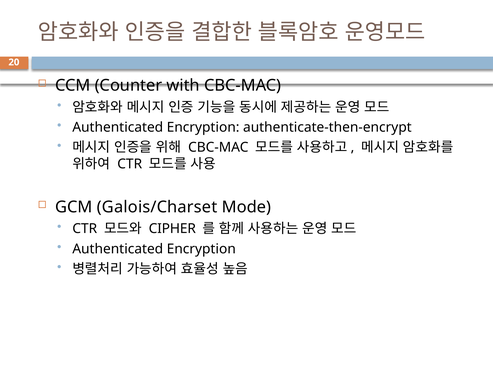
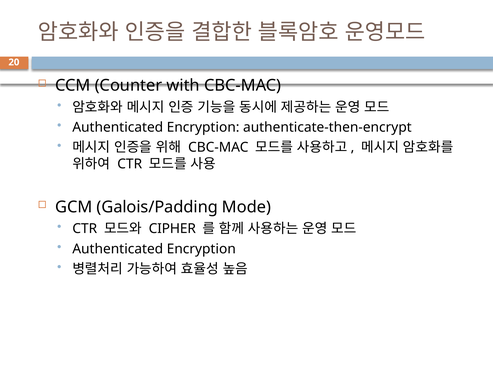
Galois/Charset: Galois/Charset -> Galois/Padding
